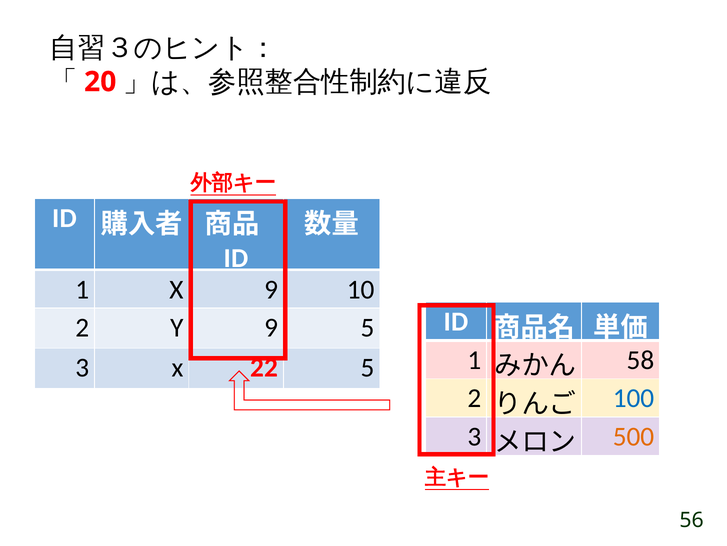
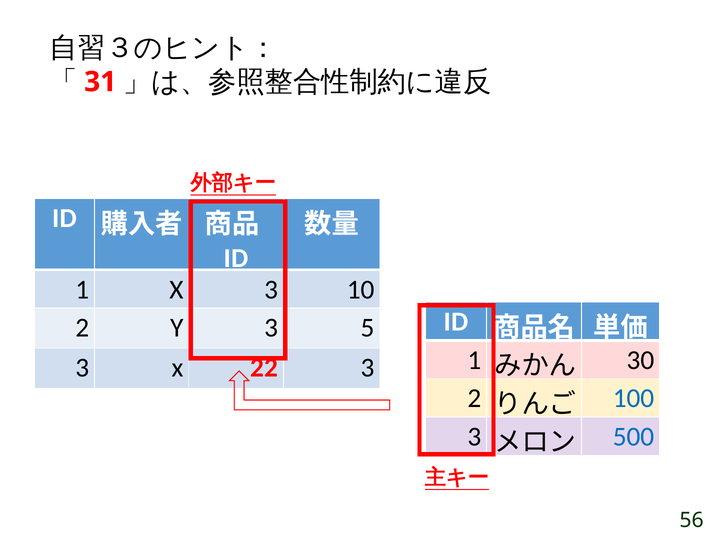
20: 20 -> 31
X 9: 9 -> 3
Y 9: 9 -> 3
58: 58 -> 30
5 at (368, 367): 5 -> 3
500 colour: orange -> blue
